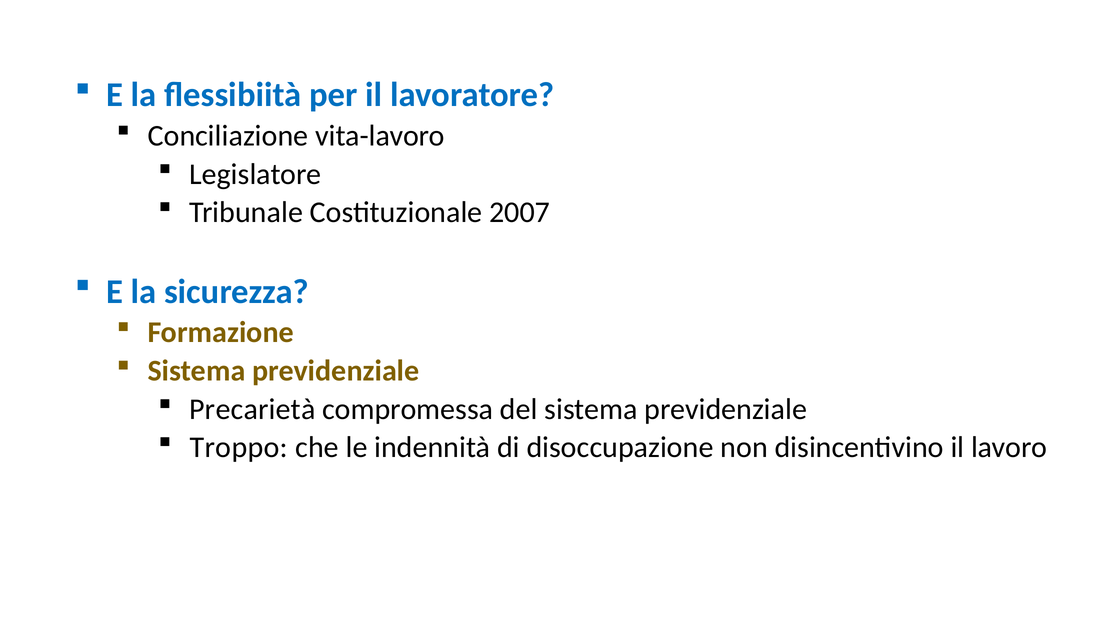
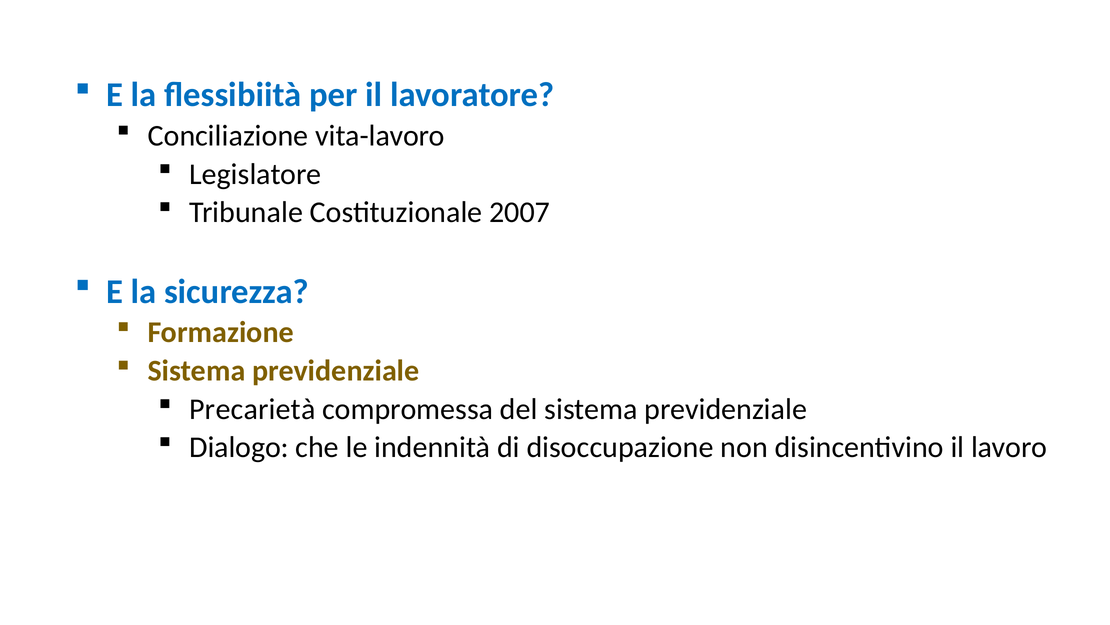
Troppo: Troppo -> Dialogo
